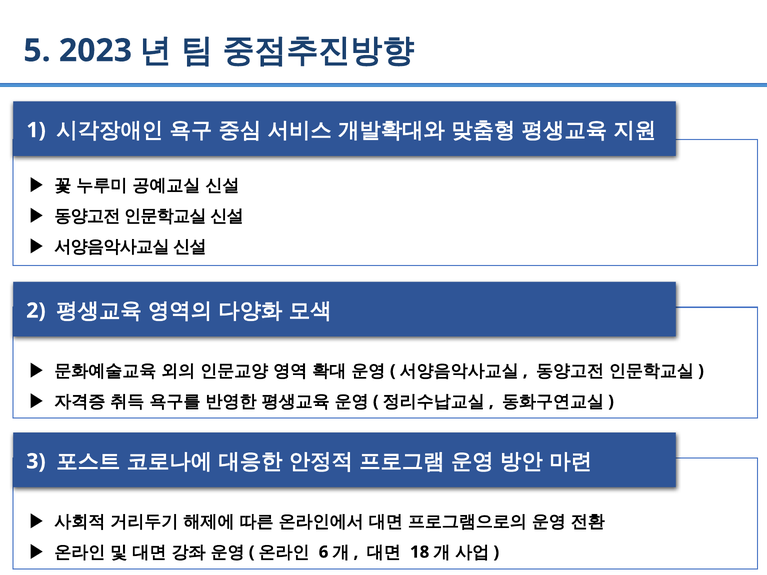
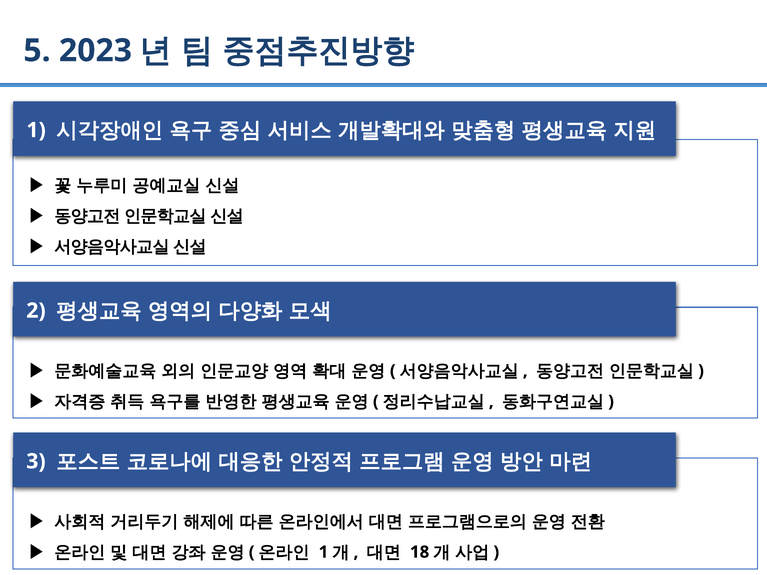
6 at (324, 552): 6 -> 1
